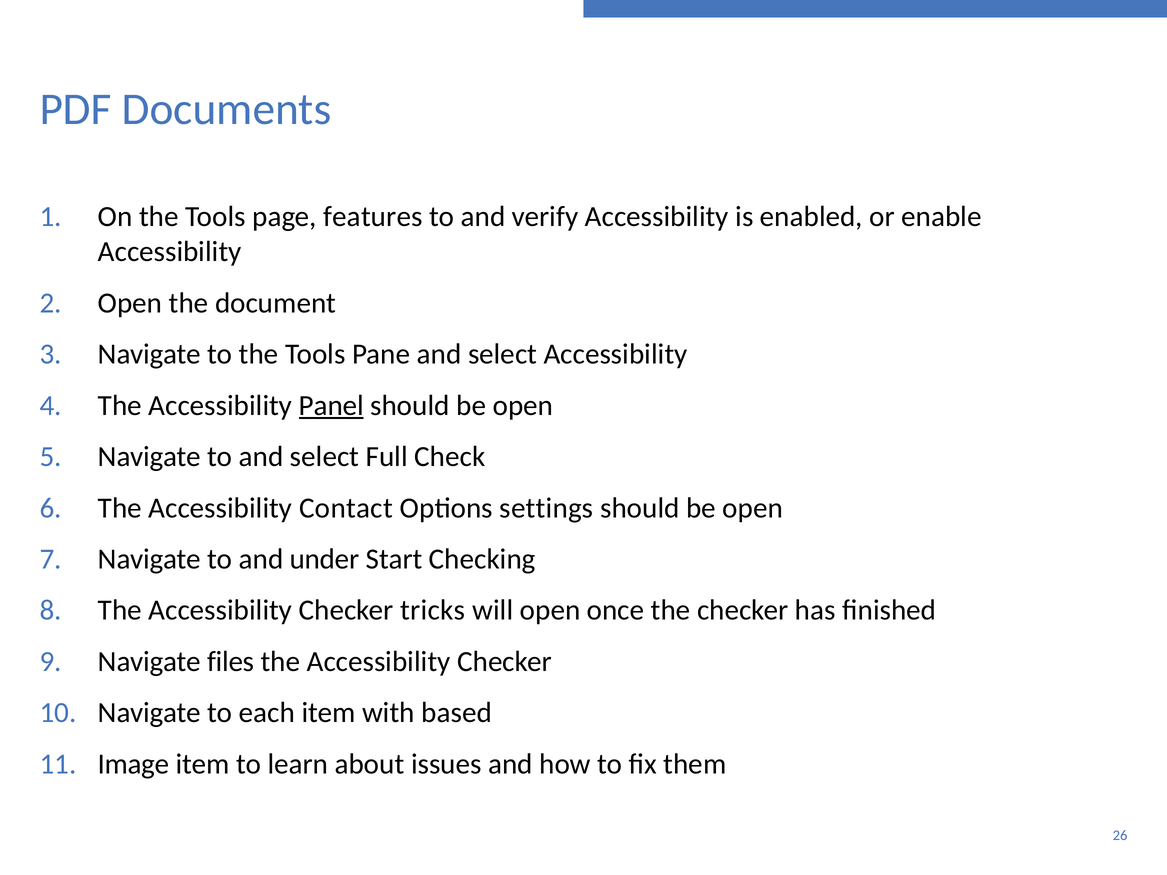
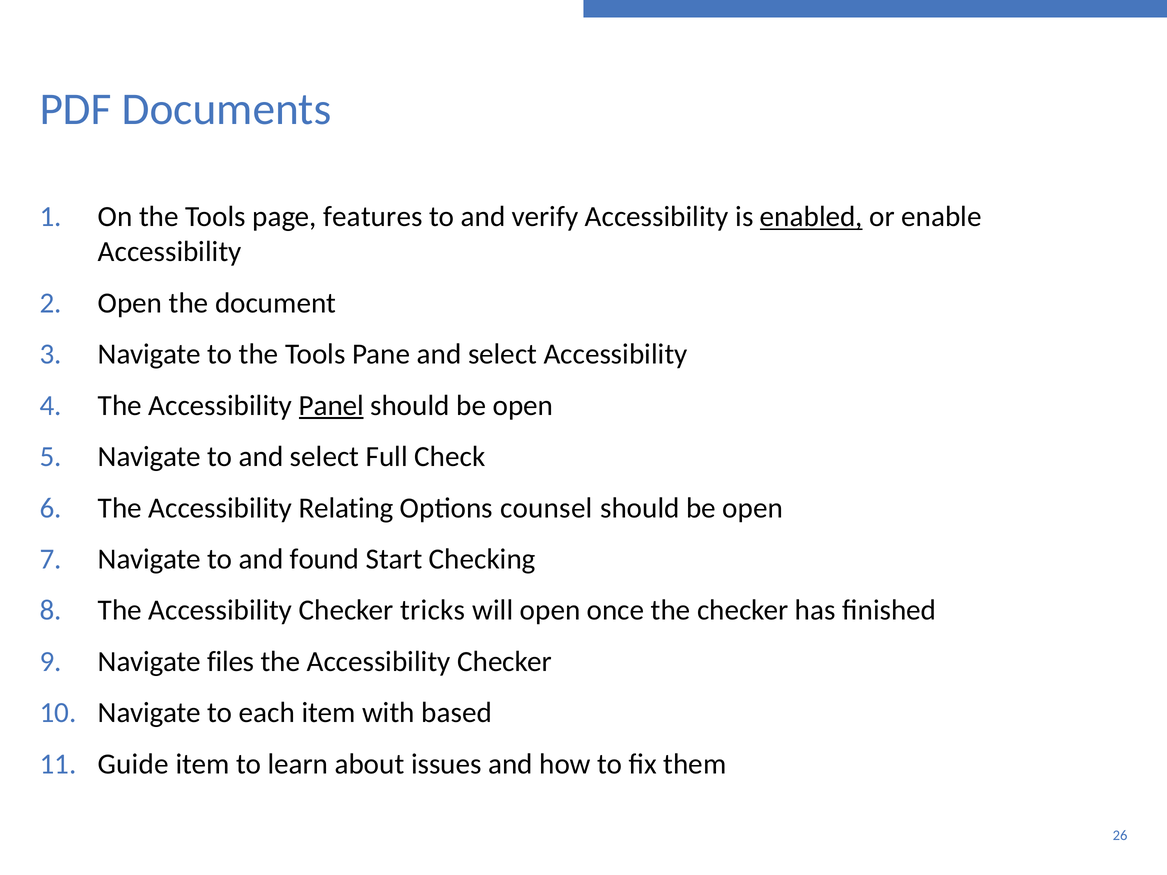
enabled underline: none -> present
Contact: Contact -> Relating
settings: settings -> counsel
under: under -> found
Image: Image -> Guide
